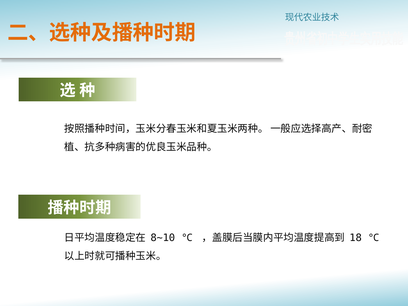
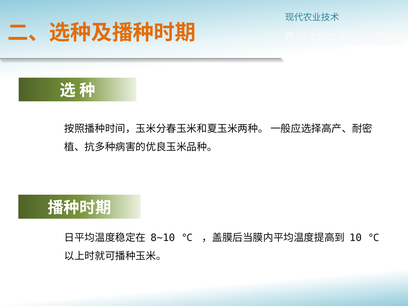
18: 18 -> 10
